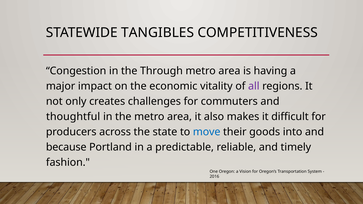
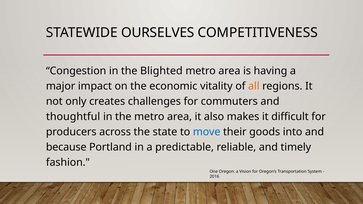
TANGIBLES: TANGIBLES -> OURSELVES
Through: Through -> Blighted
all colour: purple -> orange
